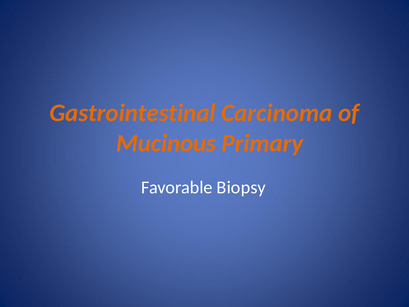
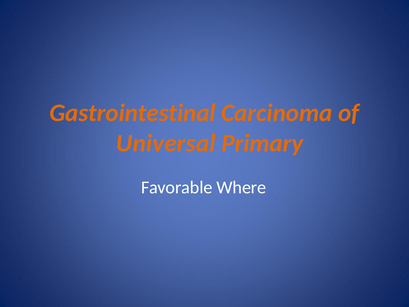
Mucinous: Mucinous -> Universal
Biopsy: Biopsy -> Where
